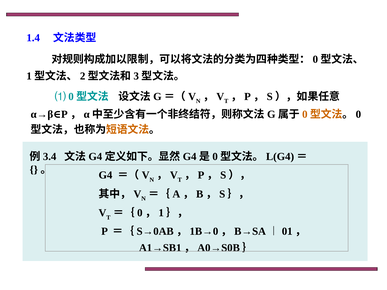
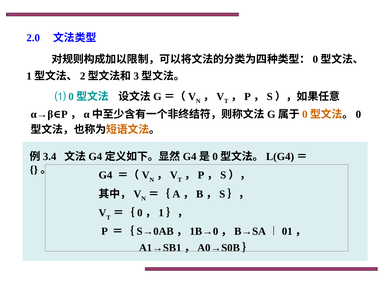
1.4: 1.4 -> 2.0
